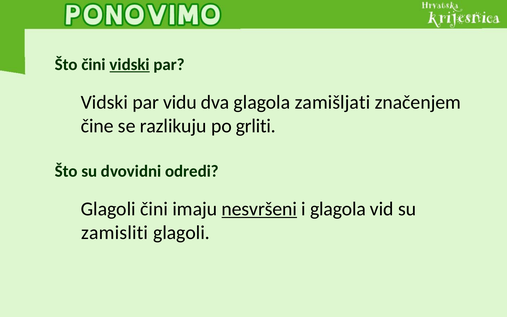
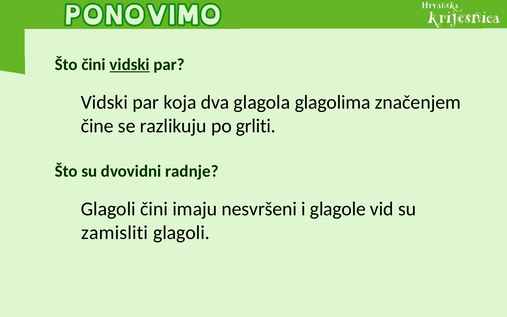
vidu: vidu -> koja
zamišljati: zamišljati -> glagolima
odredi: odredi -> radnje
nesvršeni underline: present -> none
i glagola: glagola -> glagole
